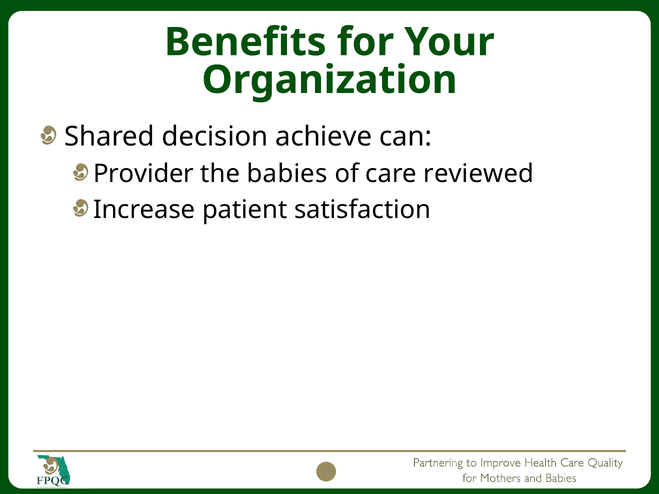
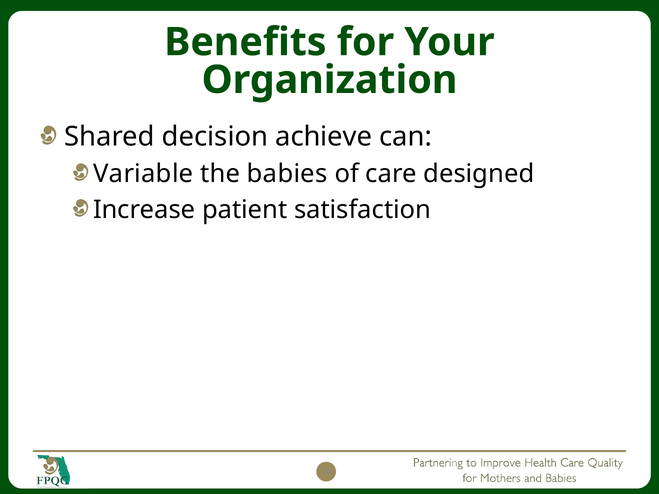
Provider: Provider -> Variable
reviewed: reviewed -> designed
